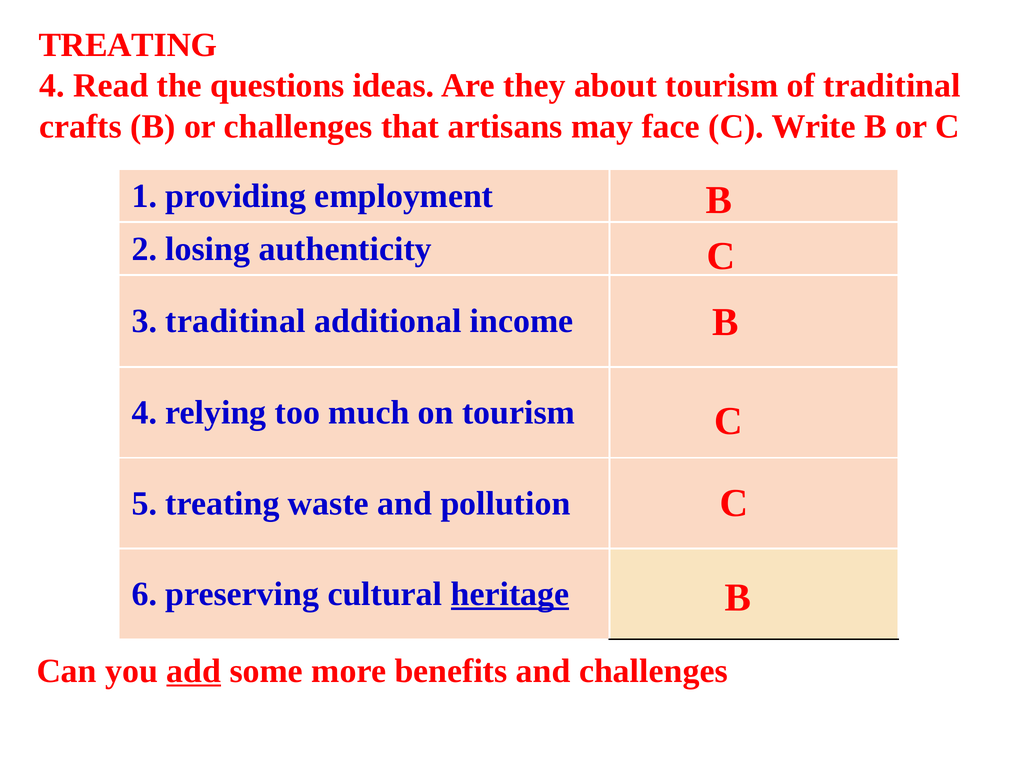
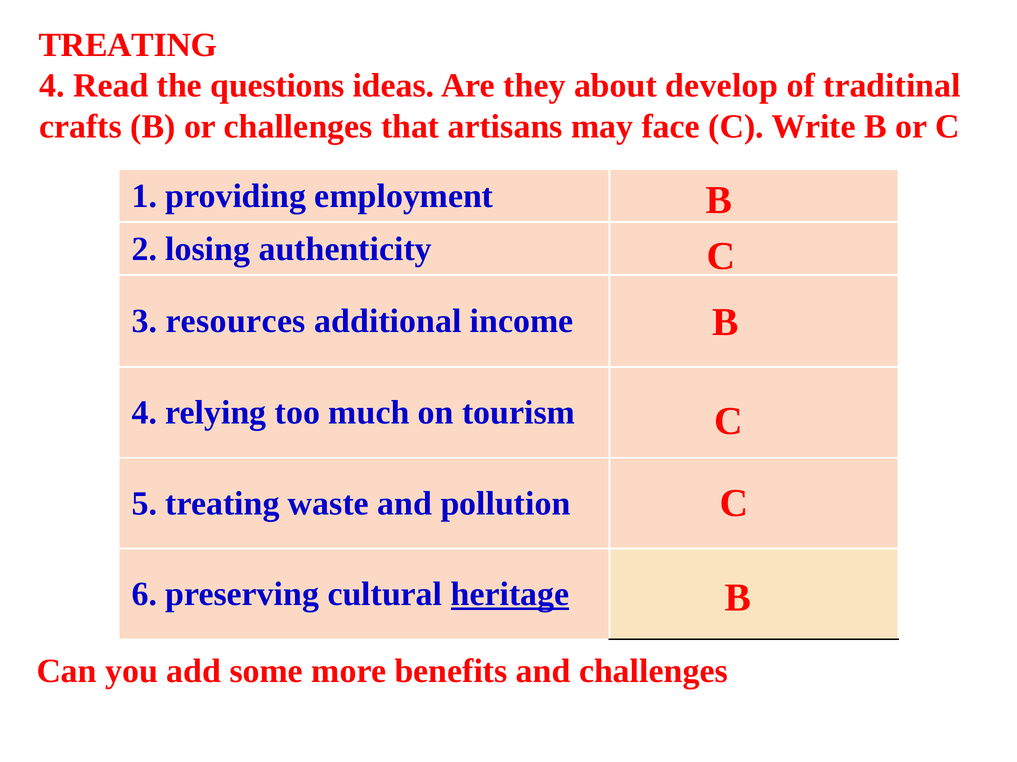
about tourism: tourism -> develop
3 traditinal: traditinal -> resources
add underline: present -> none
